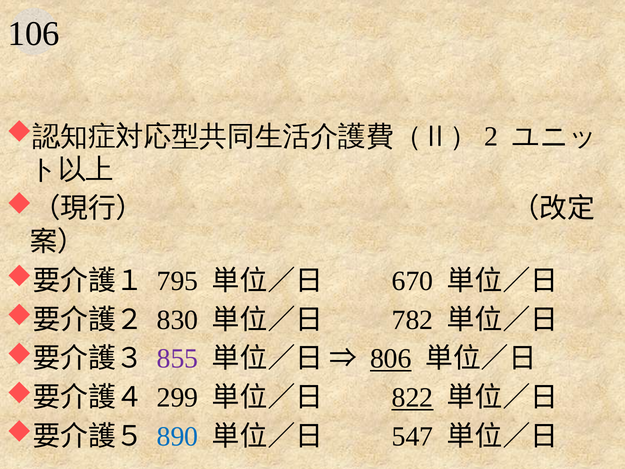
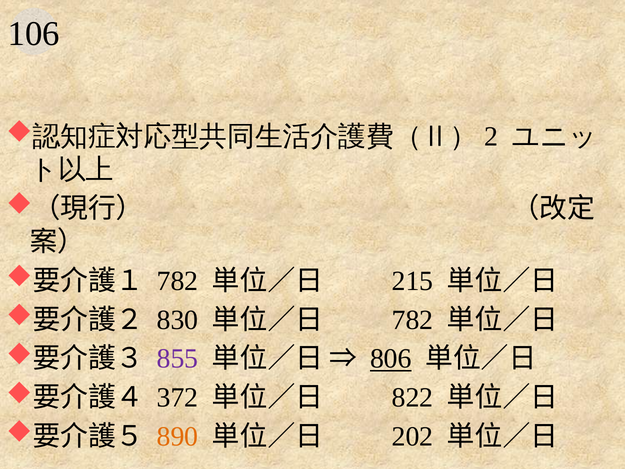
795 at (177, 281): 795 -> 782
670: 670 -> 215
299: 299 -> 372
822 underline: present -> none
890 colour: blue -> orange
547: 547 -> 202
